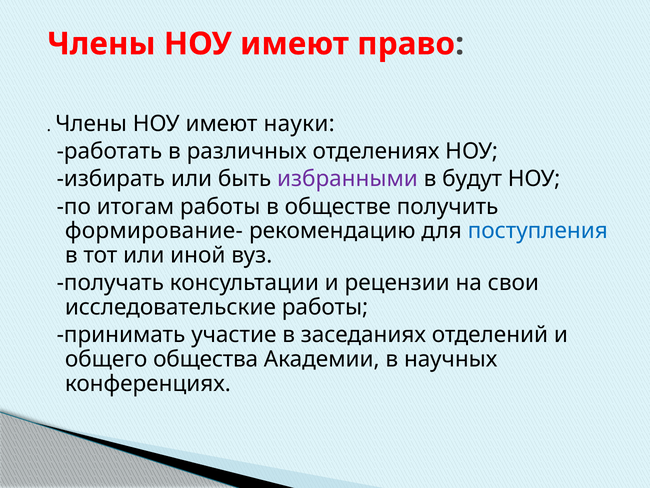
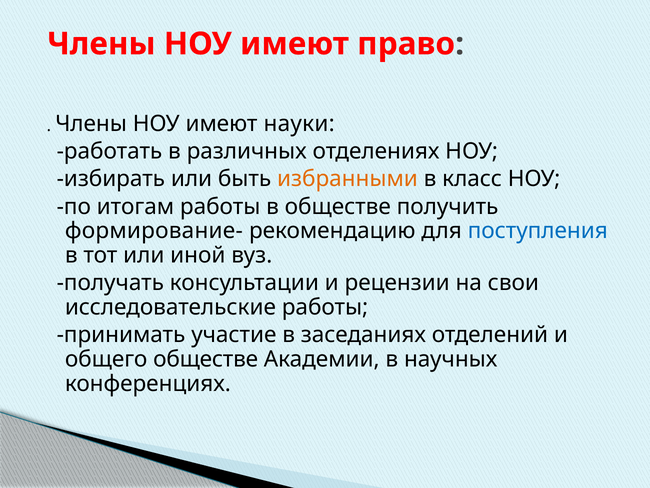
избранными colour: purple -> orange
будут: будут -> класс
общего общества: общества -> обществе
